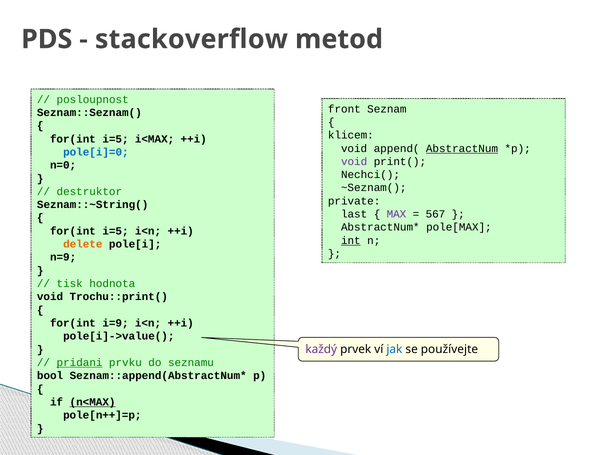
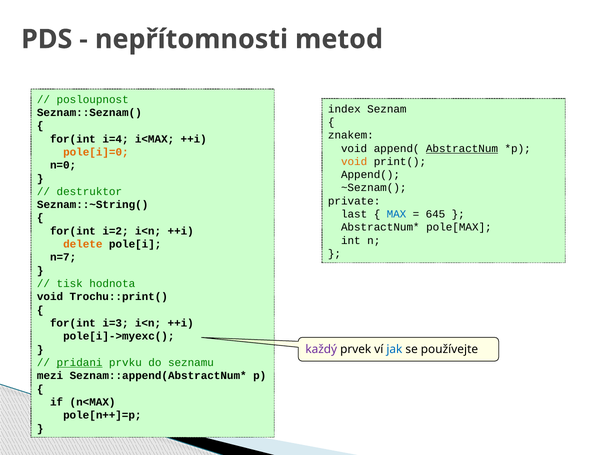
stackoverflow: stackoverflow -> nepřítomnosti
front: front -> index
klicem: klicem -> znakem
i=5 at (115, 139): i=5 -> i=4
pole[i]=0 colour: blue -> orange
void at (354, 161) colour: purple -> orange
Nechci( at (370, 175): Nechci( -> Append(
MAX colour: purple -> blue
567: 567 -> 645
i=5 at (115, 231): i=5 -> i=2
int underline: present -> none
n=9: n=9 -> n=7
i=9: i=9 -> i=3
pole[i]->value(: pole[i]->value( -> pole[i]->myexc(
bool: bool -> mezi
n<MAX underline: present -> none
